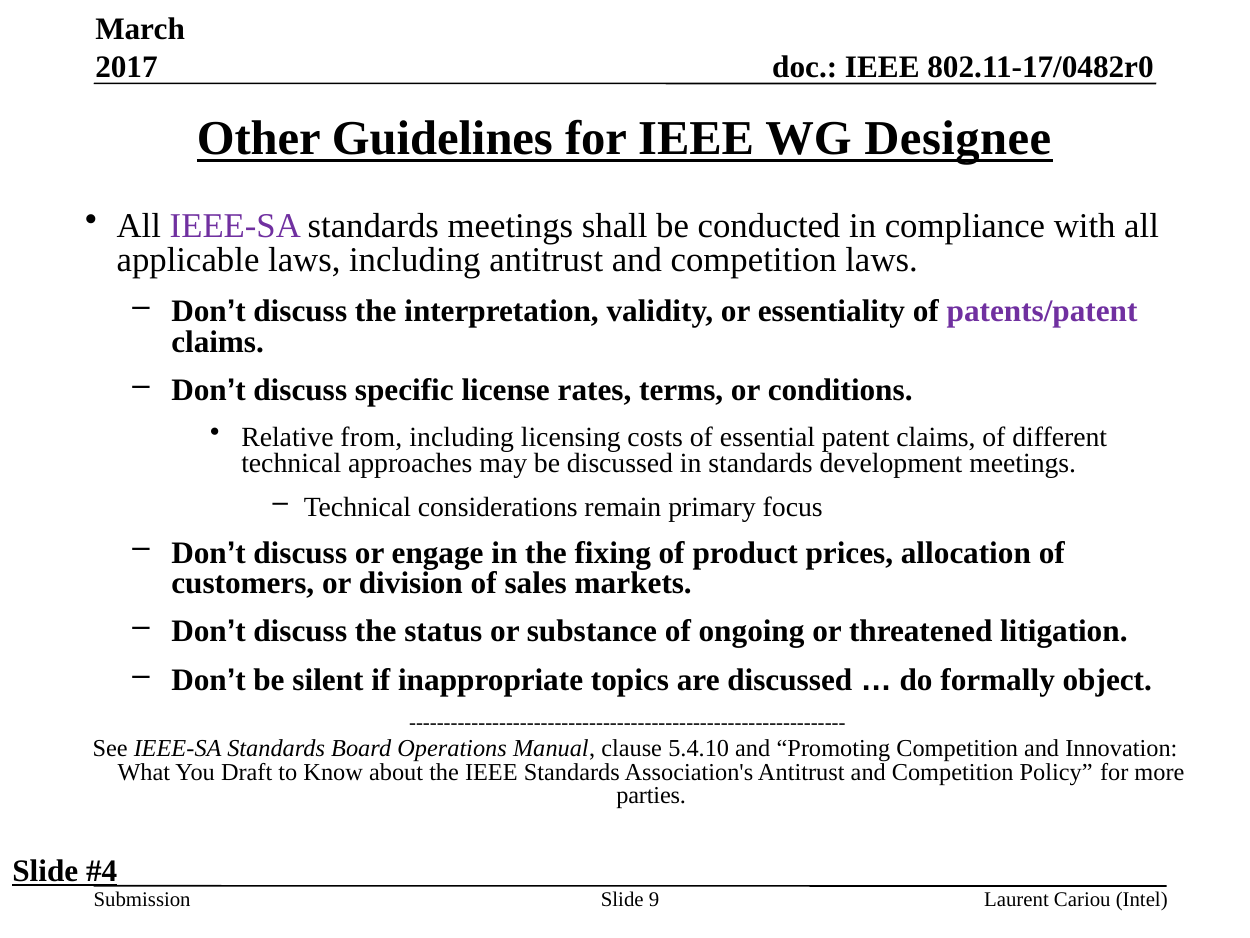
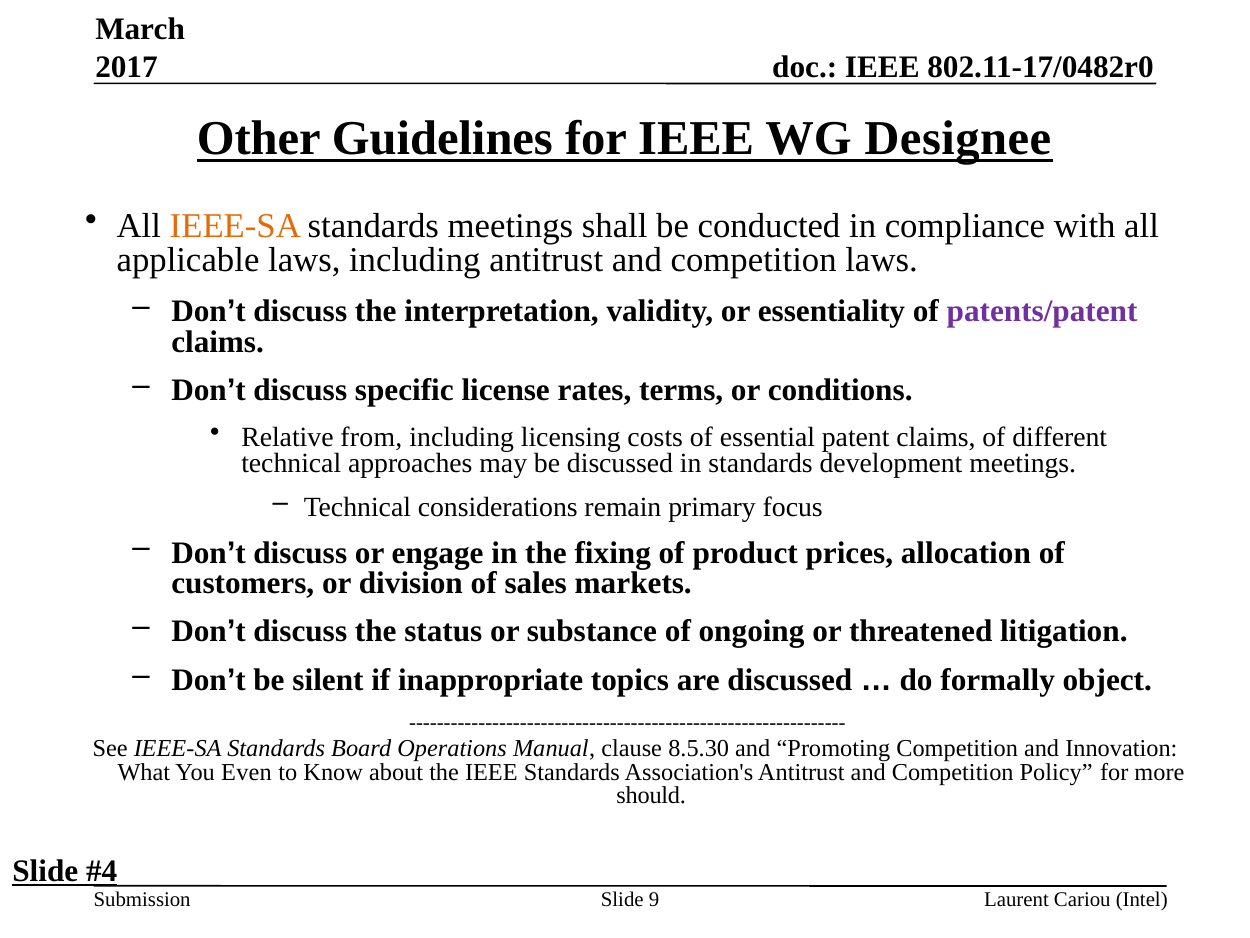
IEEE-SA at (235, 226) colour: purple -> orange
5.4.10: 5.4.10 -> 8.5.30
Draft: Draft -> Even
parties: parties -> should
